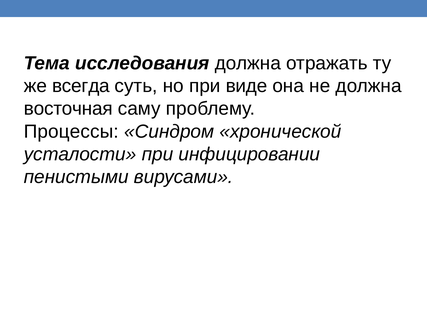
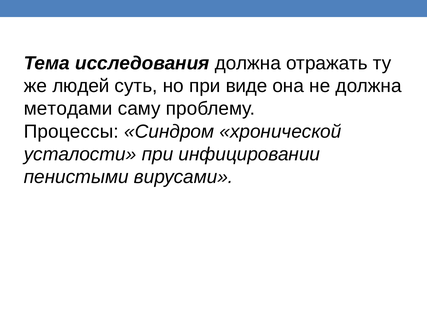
всегда: всегда -> людей
восточная: восточная -> методами
